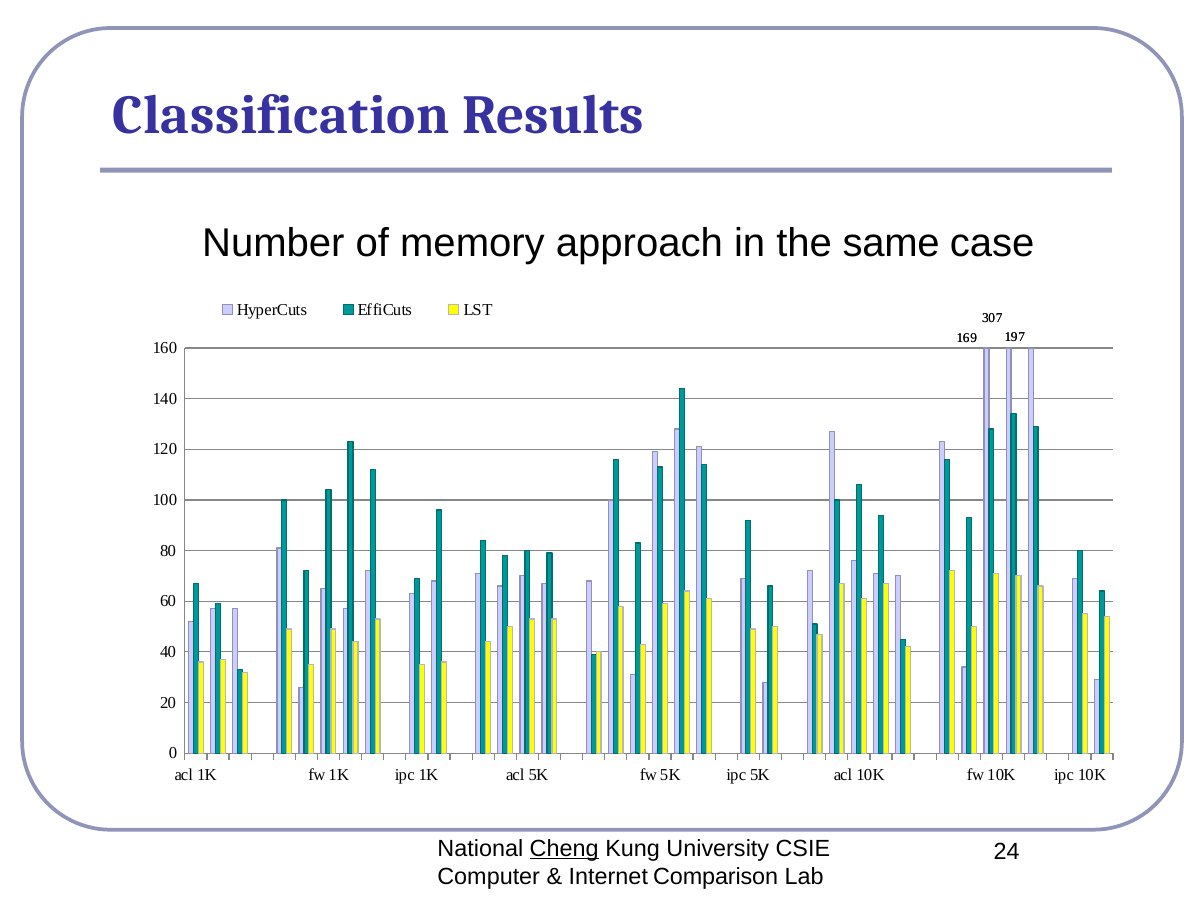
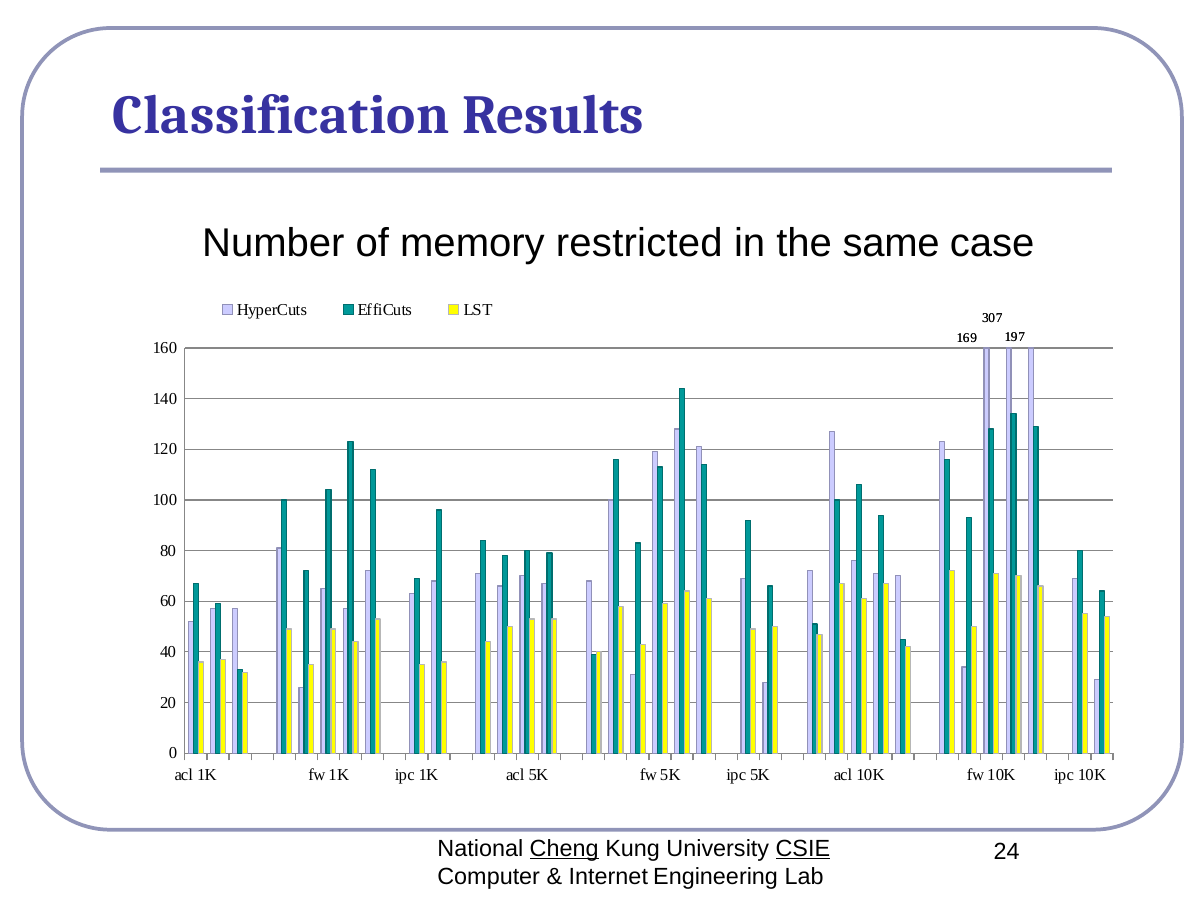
approach: approach -> restricted
CSIE underline: none -> present
Comparison: Comparison -> Engineering
